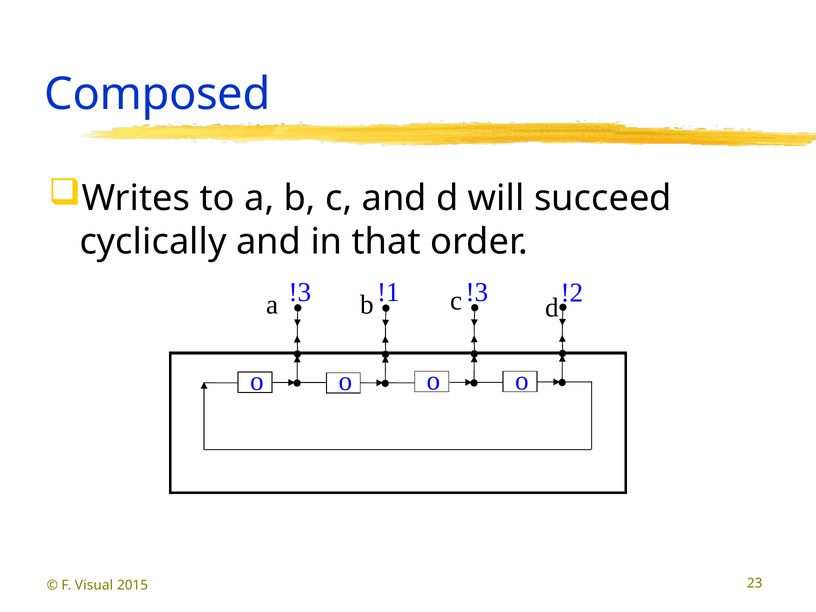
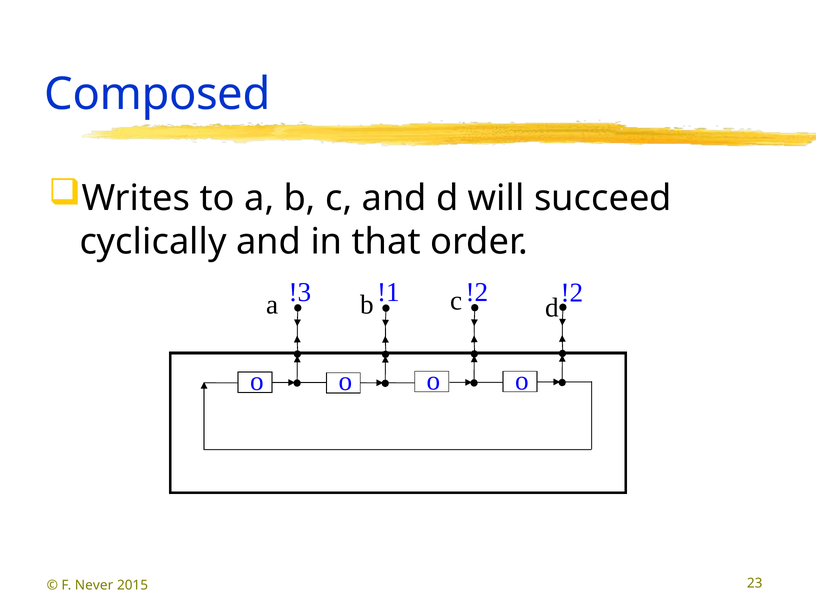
!3 at (477, 292): !3 -> !2
Visual: Visual -> Never
